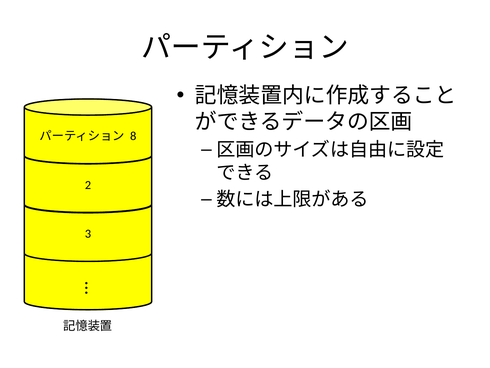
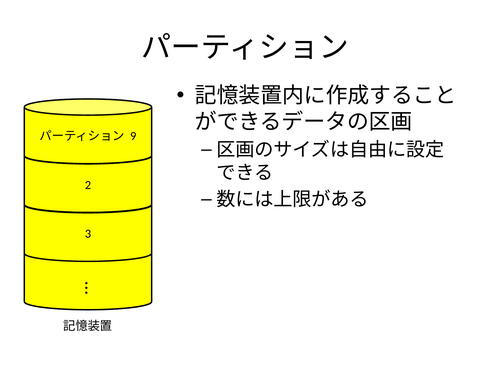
8: 8 -> 9
